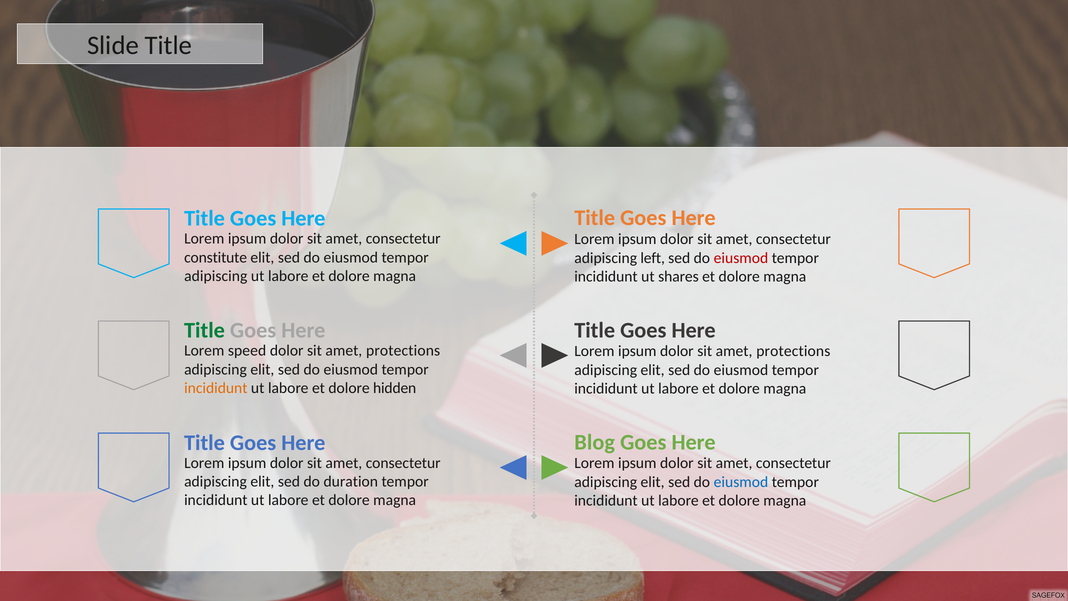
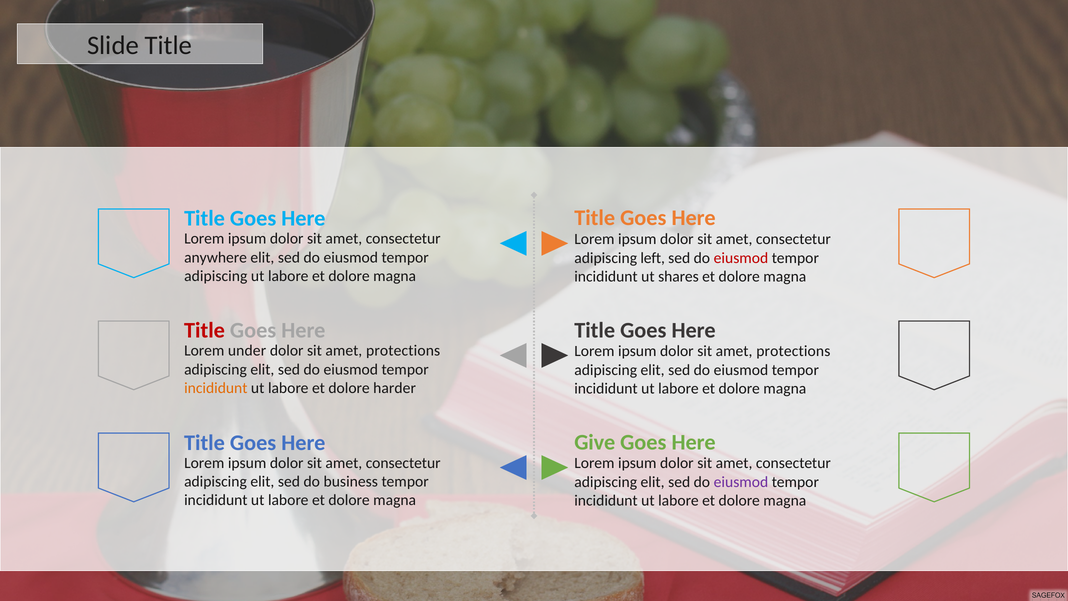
constitute: constitute -> anywhere
Title at (205, 330) colour: green -> red
speed: speed -> under
hidden: hidden -> harder
Blog: Blog -> Give
duration: duration -> business
eiusmod at (741, 482) colour: blue -> purple
